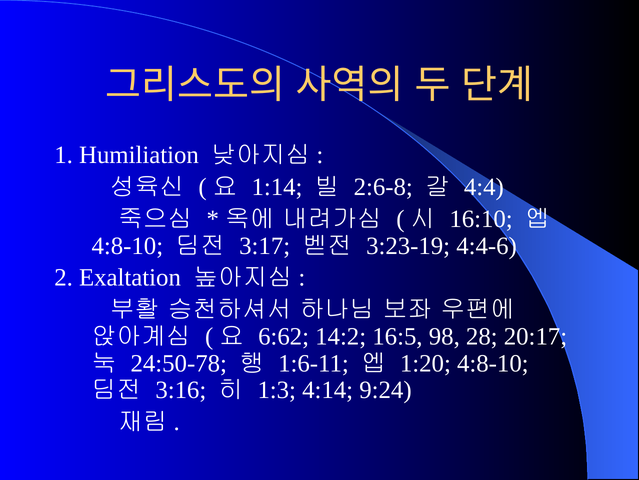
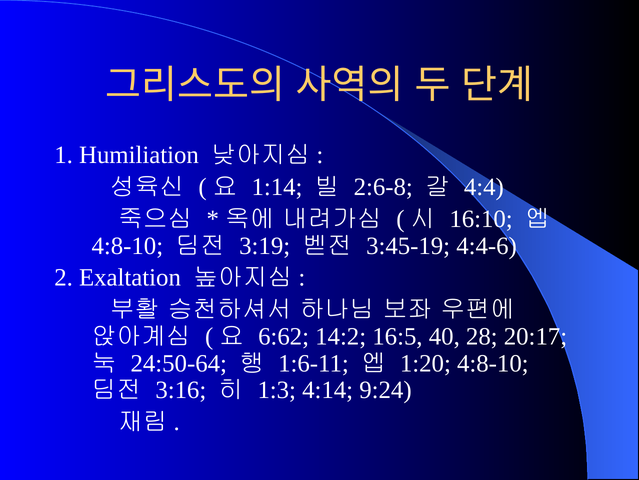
3:17: 3:17 -> 3:19
3:23-19: 3:23-19 -> 3:45-19
98: 98 -> 40
24:50-78: 24:50-78 -> 24:50-64
